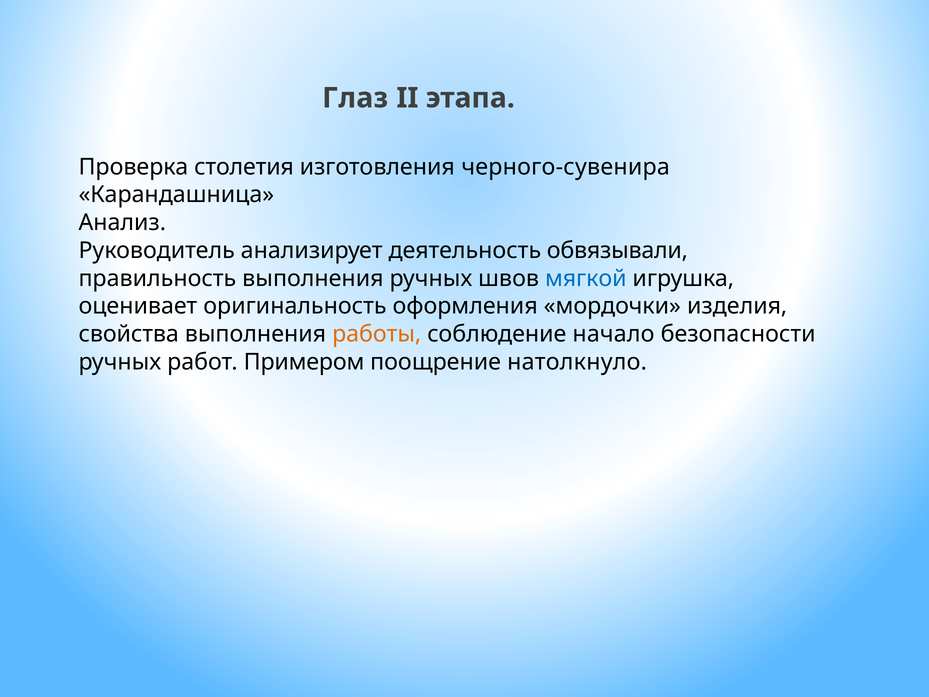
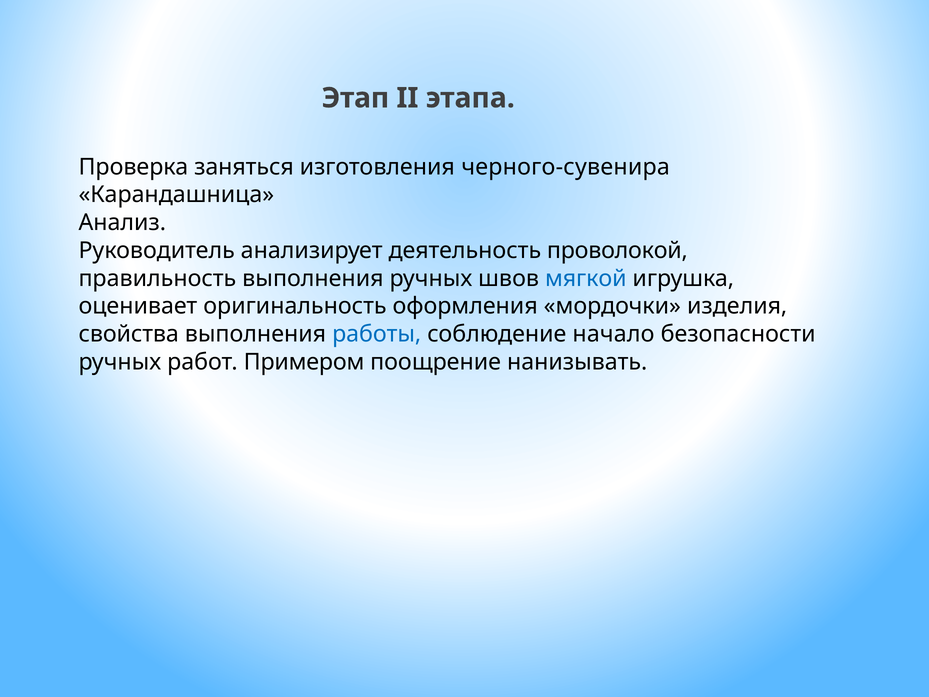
Глаз: Глаз -> Этап
столетия: столетия -> заняться
обвязывали: обвязывали -> проволокой
работы colour: orange -> blue
натолкнуло: натолкнуло -> нанизывать
